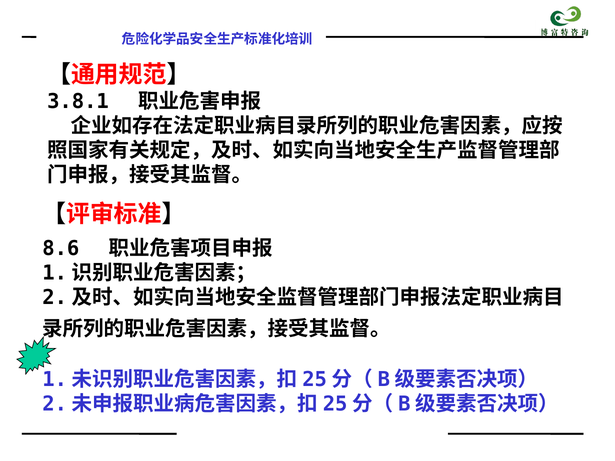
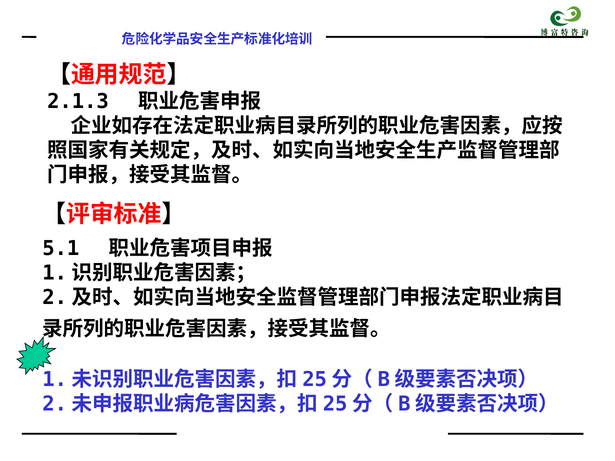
3.8.1: 3.8.1 -> 2.1.3
8.6: 8.6 -> 5.1
